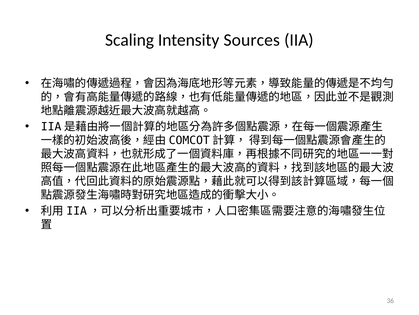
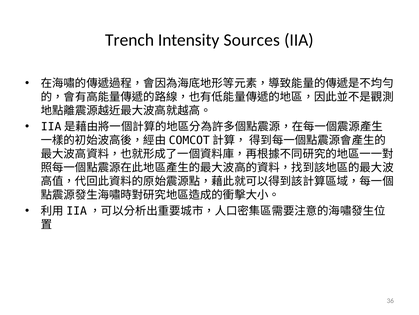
Scaling: Scaling -> Trench
